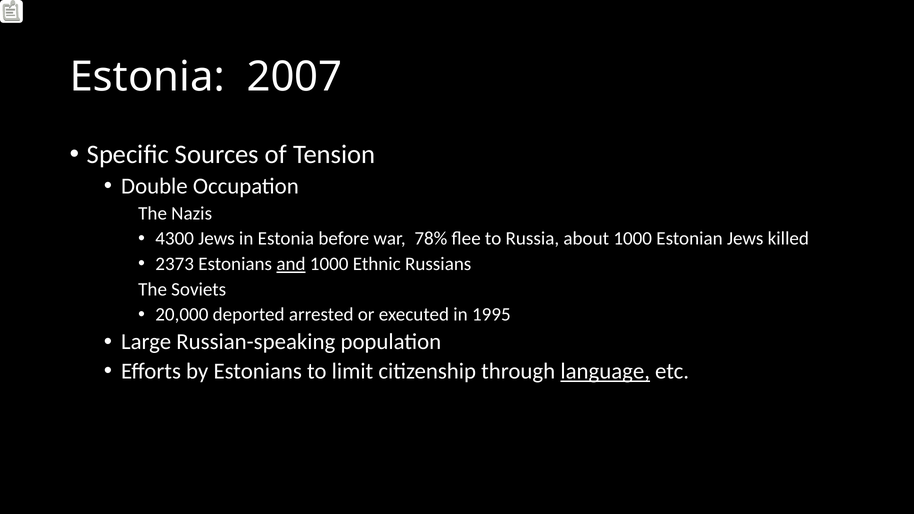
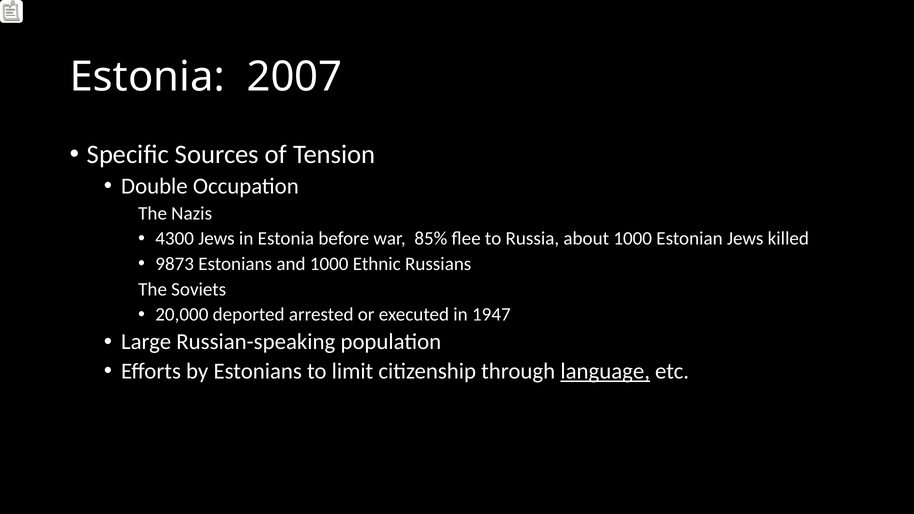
78%: 78% -> 85%
2373: 2373 -> 9873
and underline: present -> none
1995: 1995 -> 1947
